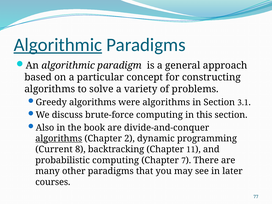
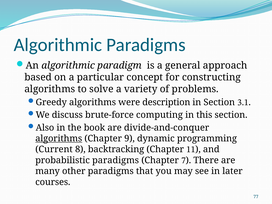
Algorithmic at (58, 45) underline: present -> none
were algorithms: algorithms -> description
2: 2 -> 9
probabilistic computing: computing -> paradigms
